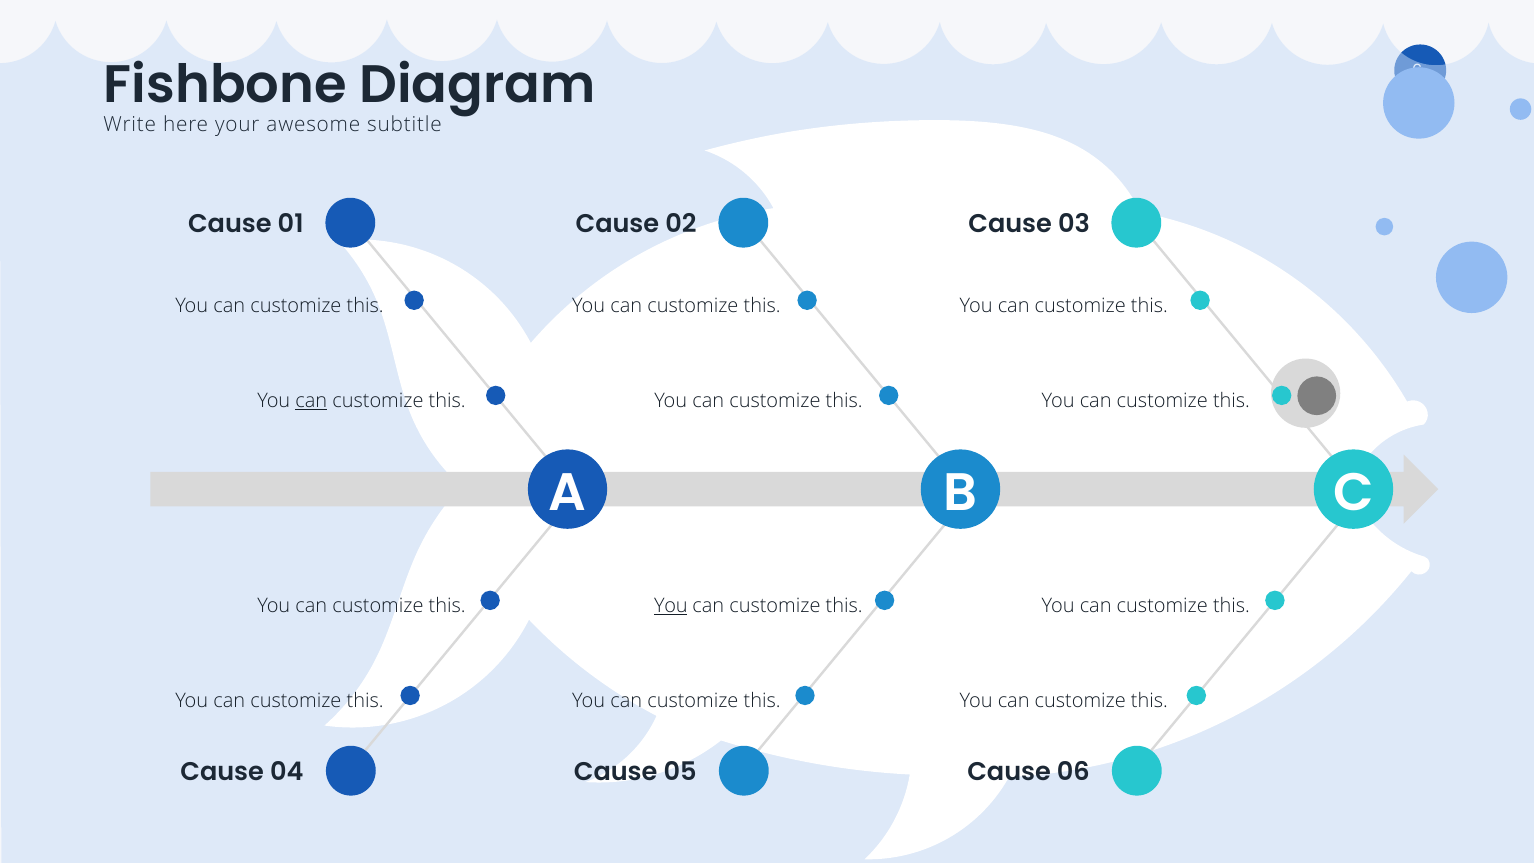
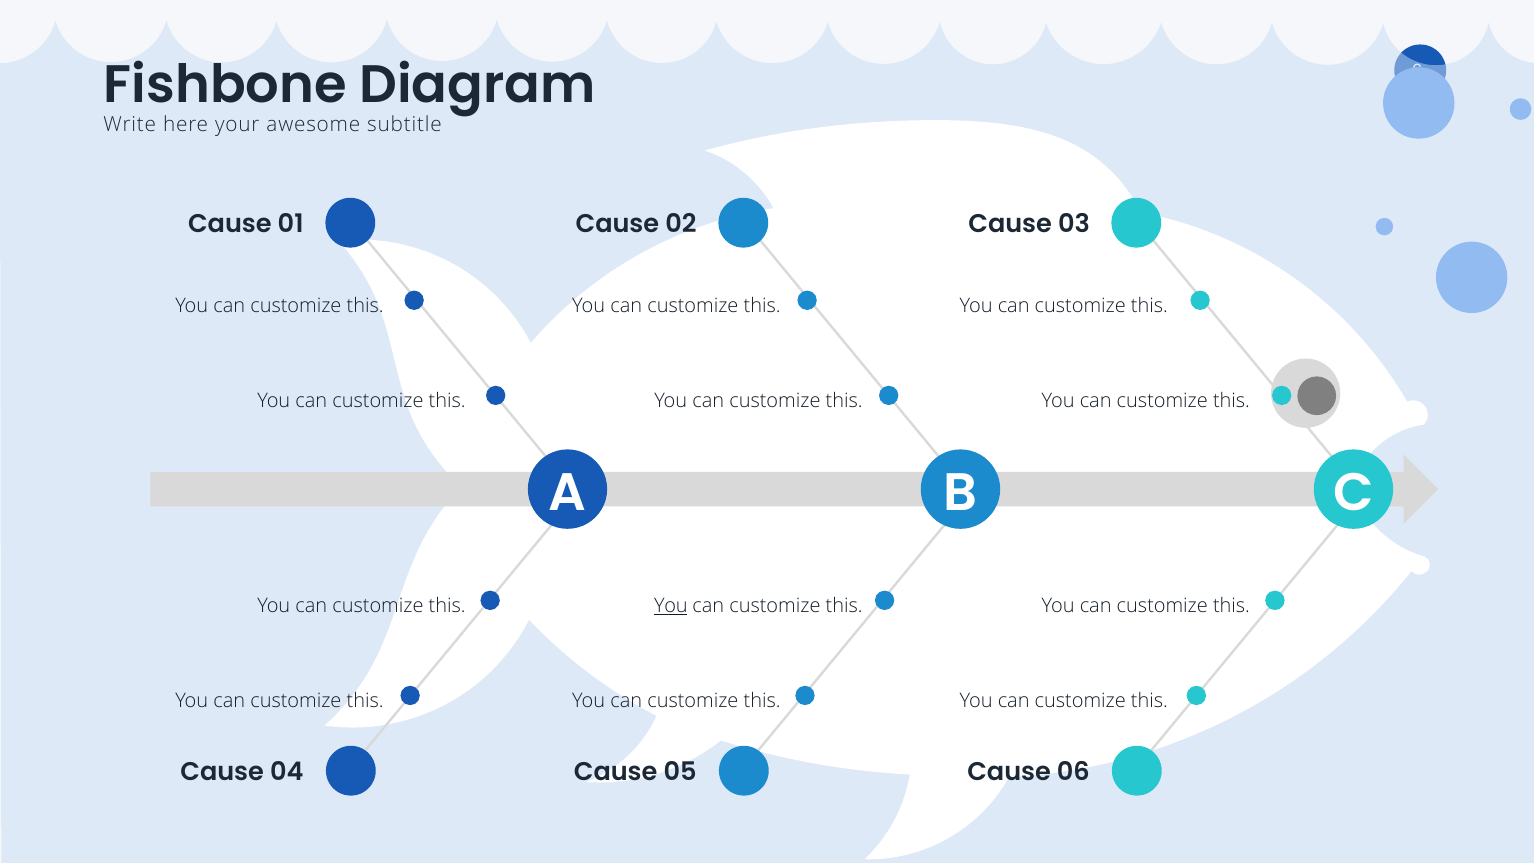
can at (311, 401) underline: present -> none
